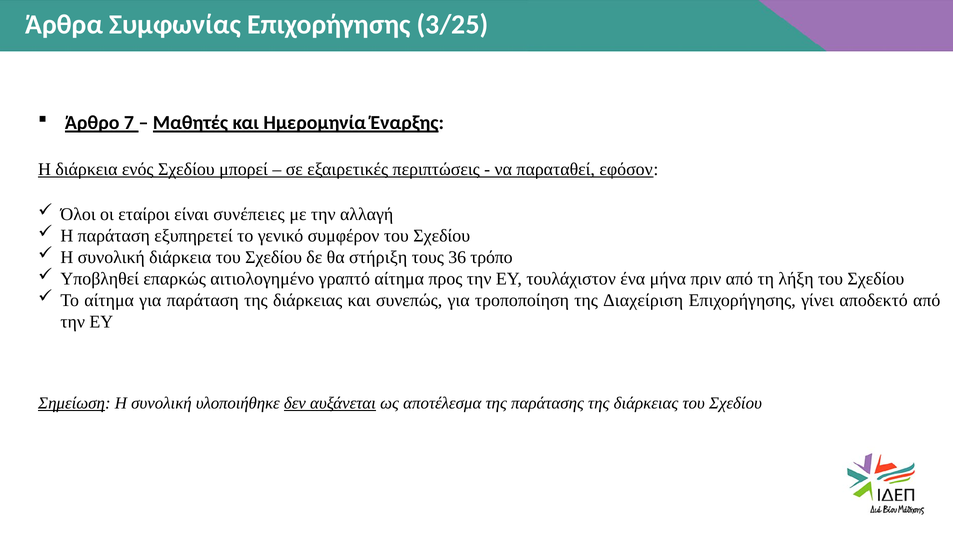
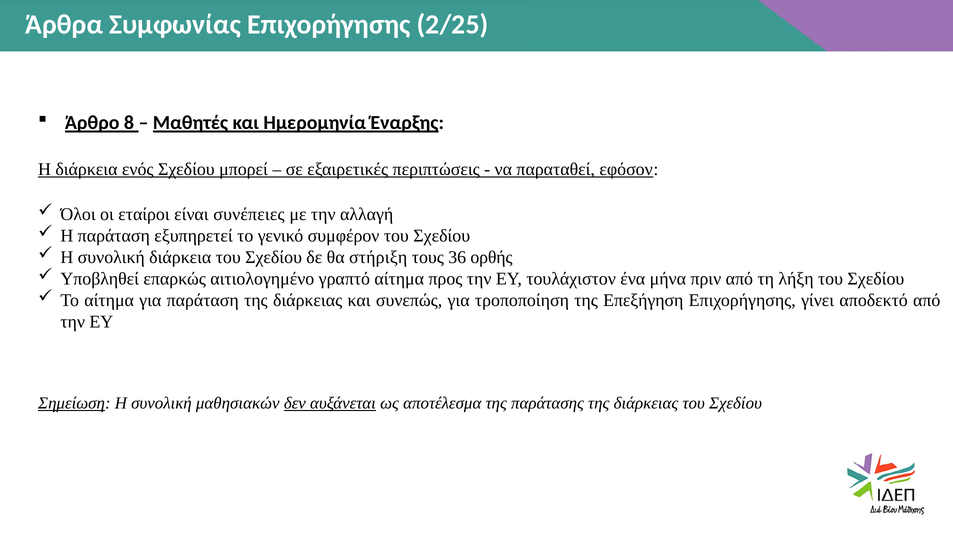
3/25: 3/25 -> 2/25
7: 7 -> 8
τρόπο: τρόπο -> ορθής
Διαχείριση: Διαχείριση -> Επεξήγηση
υλοποιήθηκε: υλοποιήθηκε -> μαθησιακών
